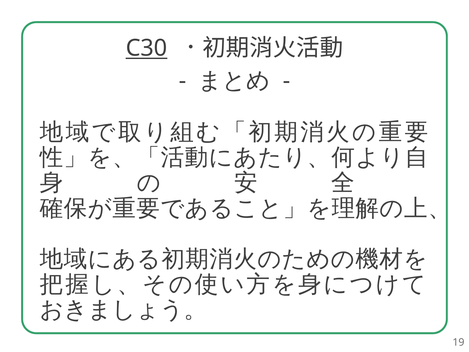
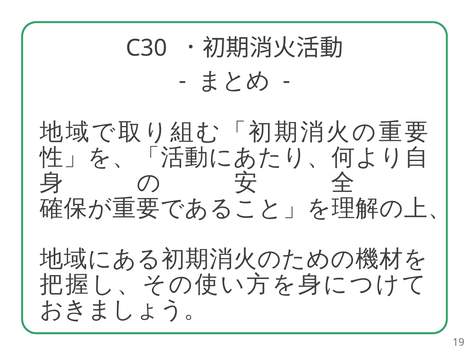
C30 underline: present -> none
